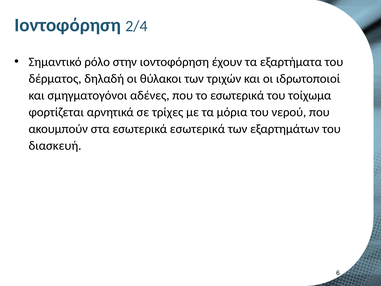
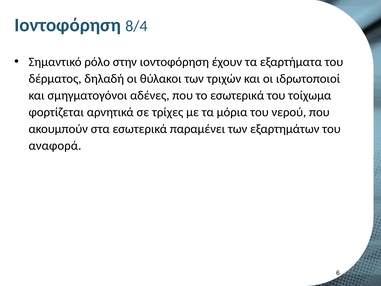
2/4: 2/4 -> 8/4
εσωτερικά εσωτερικά: εσωτερικά -> παραμένει
διασκευή: διασκευή -> αναφορά
